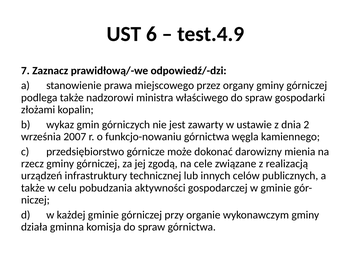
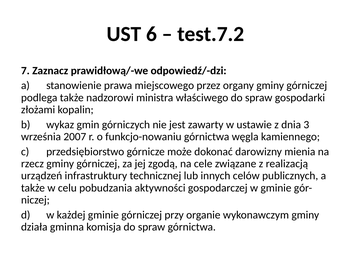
test.4.9: test.4.9 -> test.7.2
2: 2 -> 3
